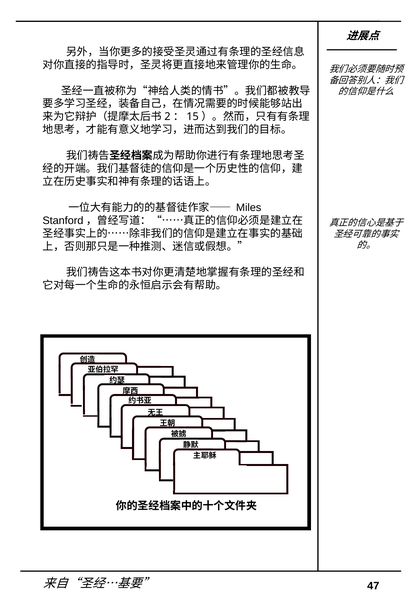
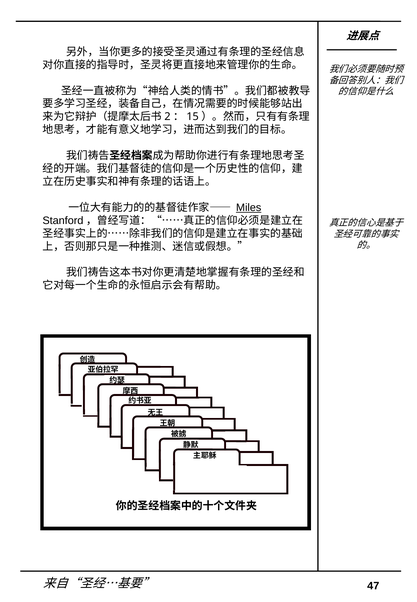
Miles underline: none -> present
